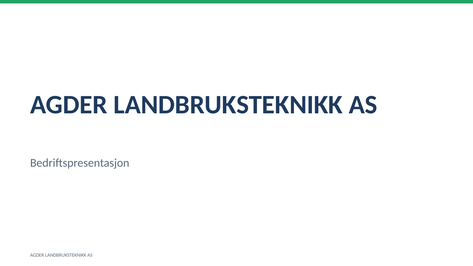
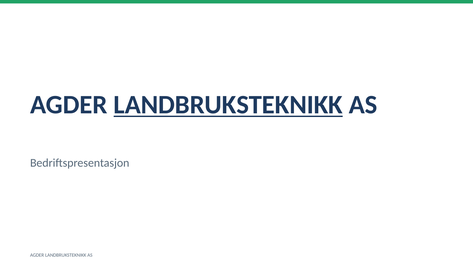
LANDBRUKSTEKNIKK at (228, 105) underline: none -> present
